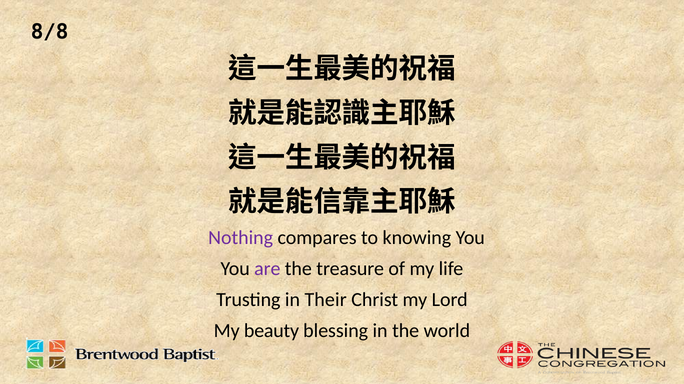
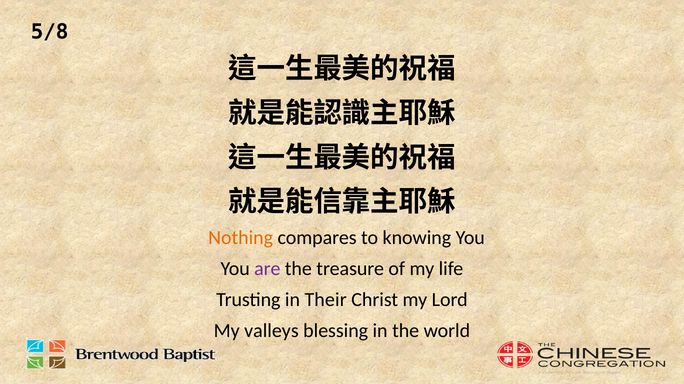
8/8: 8/8 -> 5/8
Nothing colour: purple -> orange
beauty: beauty -> valleys
